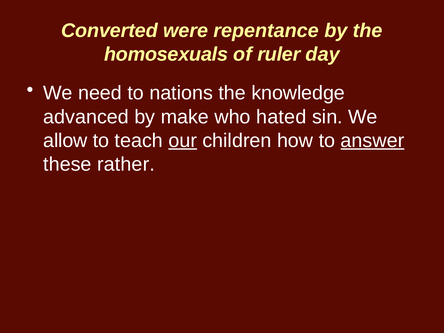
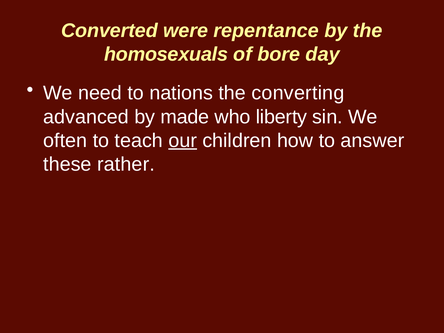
ruler: ruler -> bore
knowledge: knowledge -> converting
make: make -> made
hated: hated -> liberty
allow: allow -> often
answer underline: present -> none
